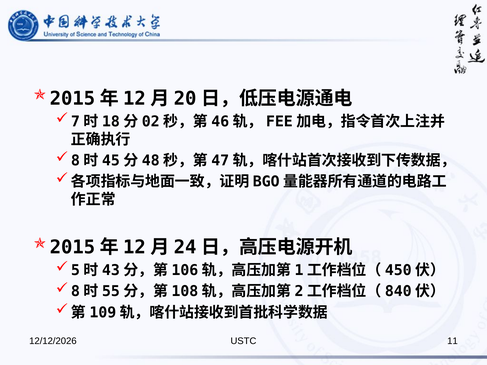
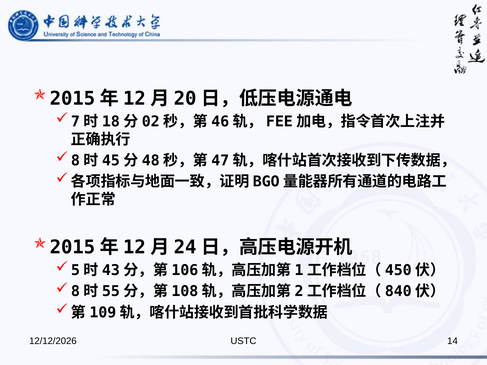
11: 11 -> 14
